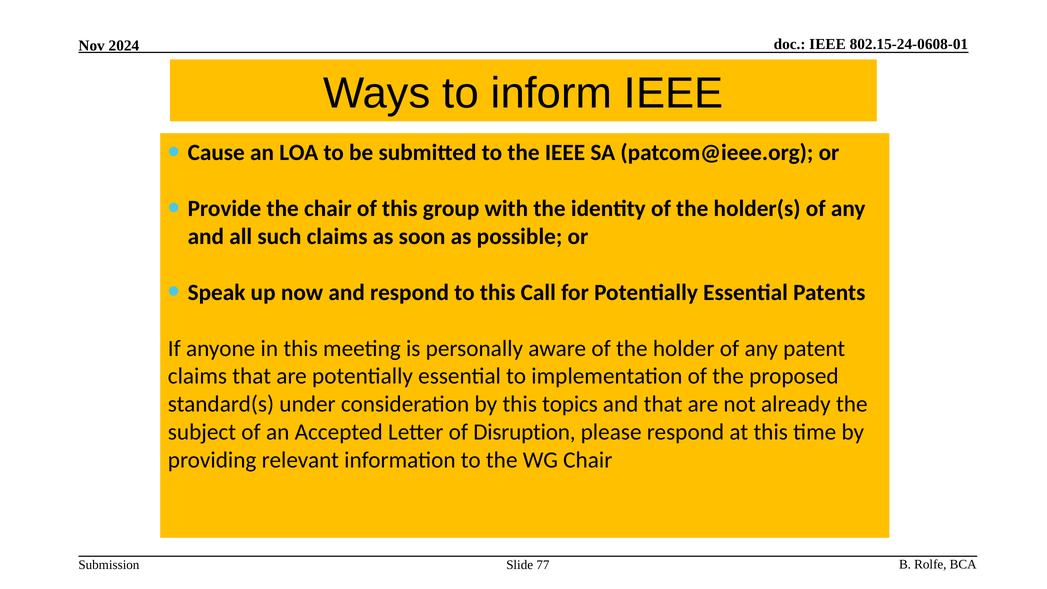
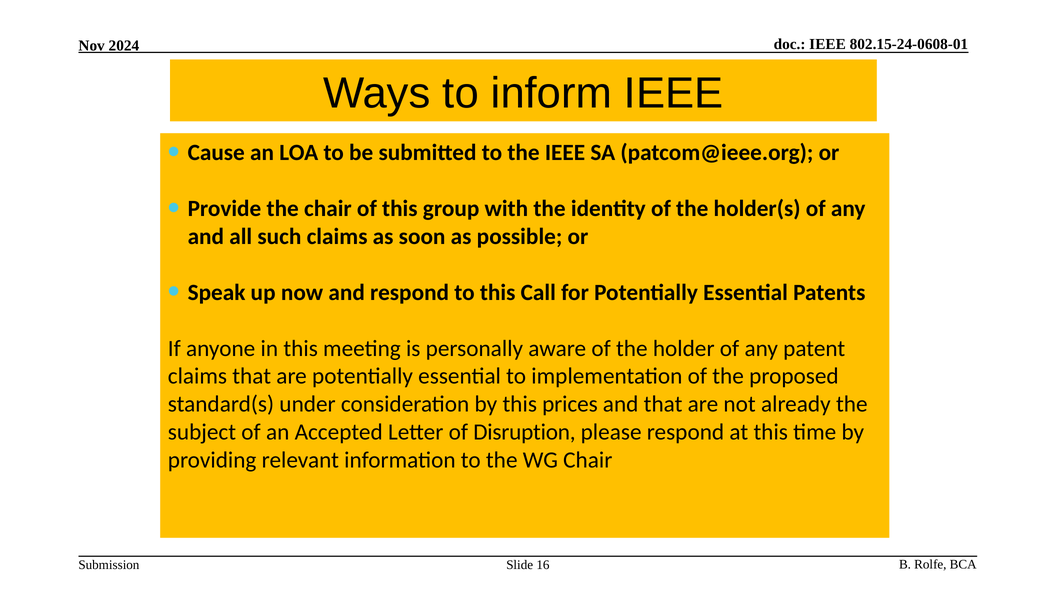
topics: topics -> prices
77: 77 -> 16
